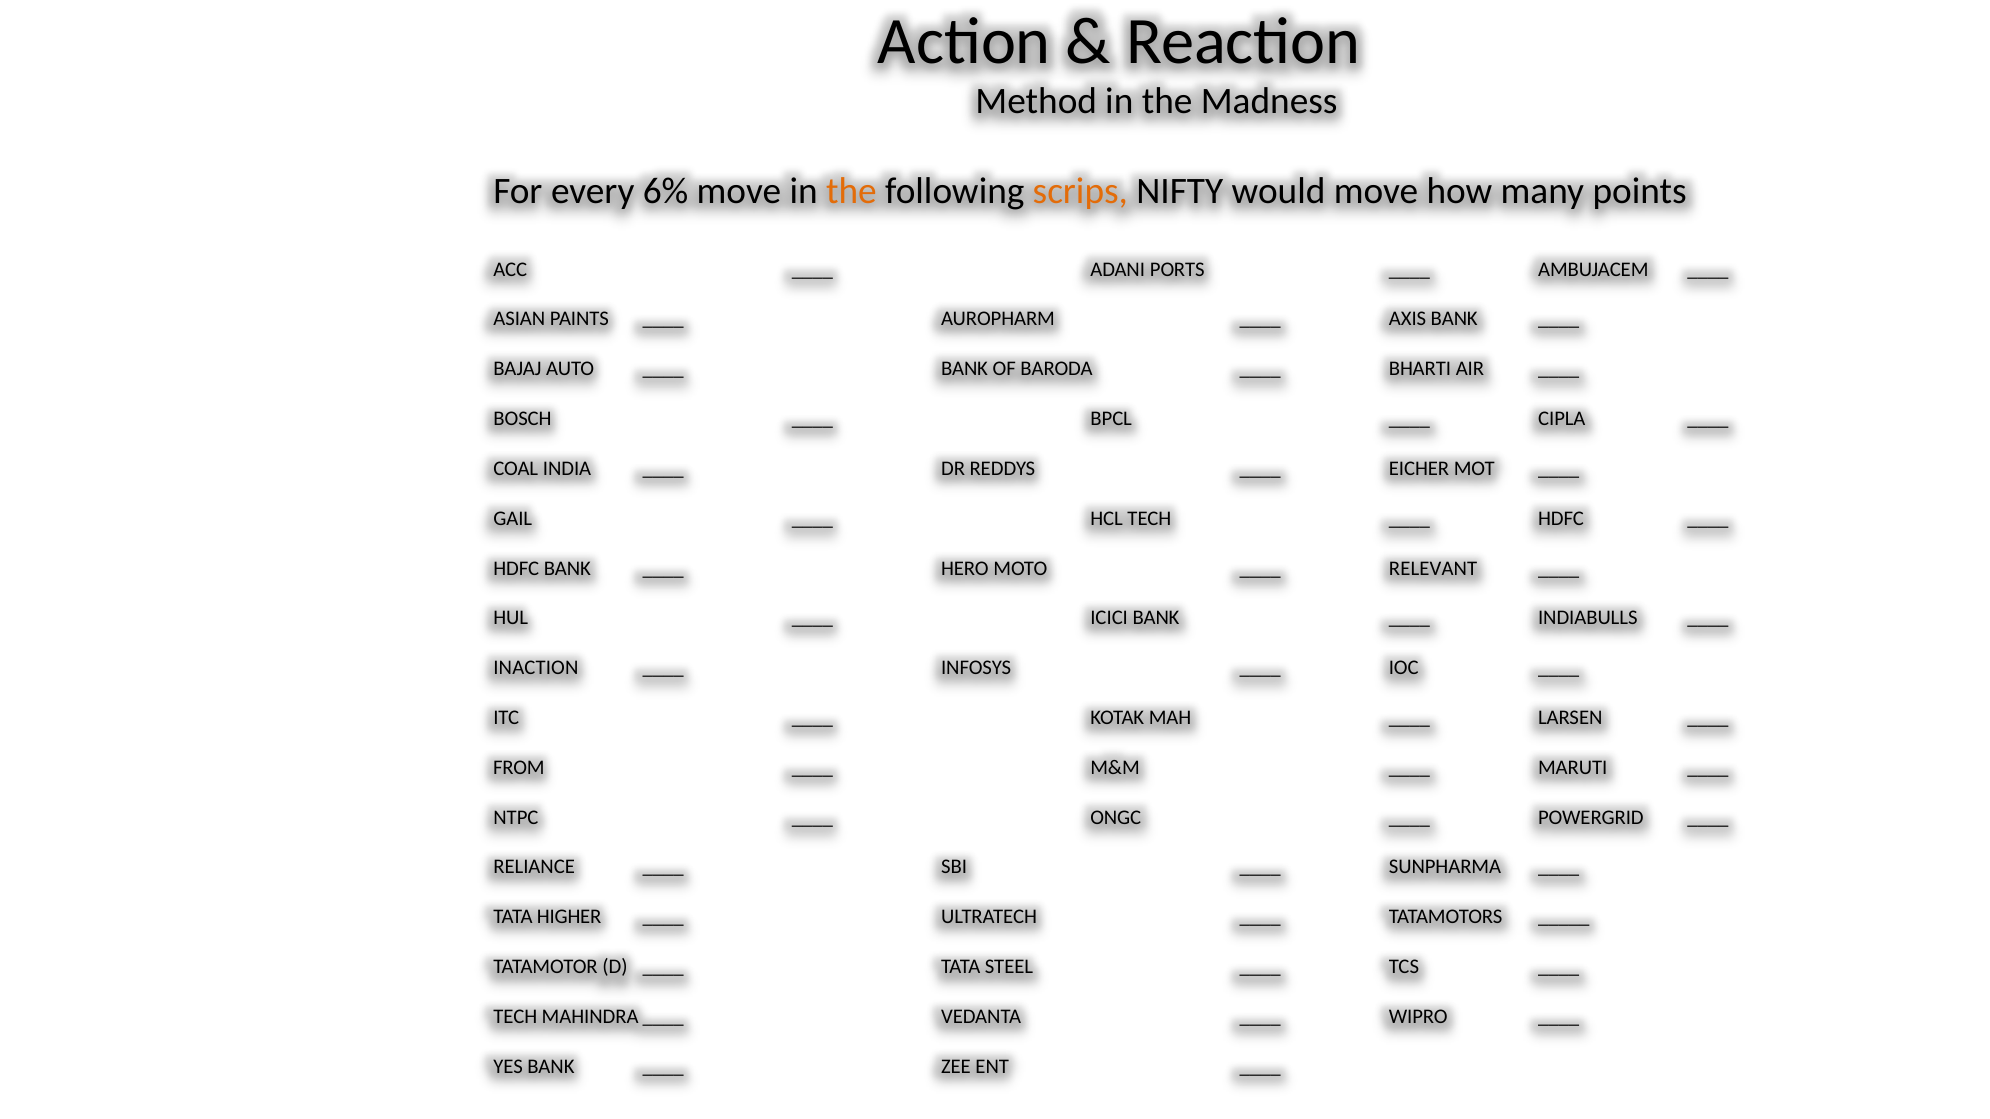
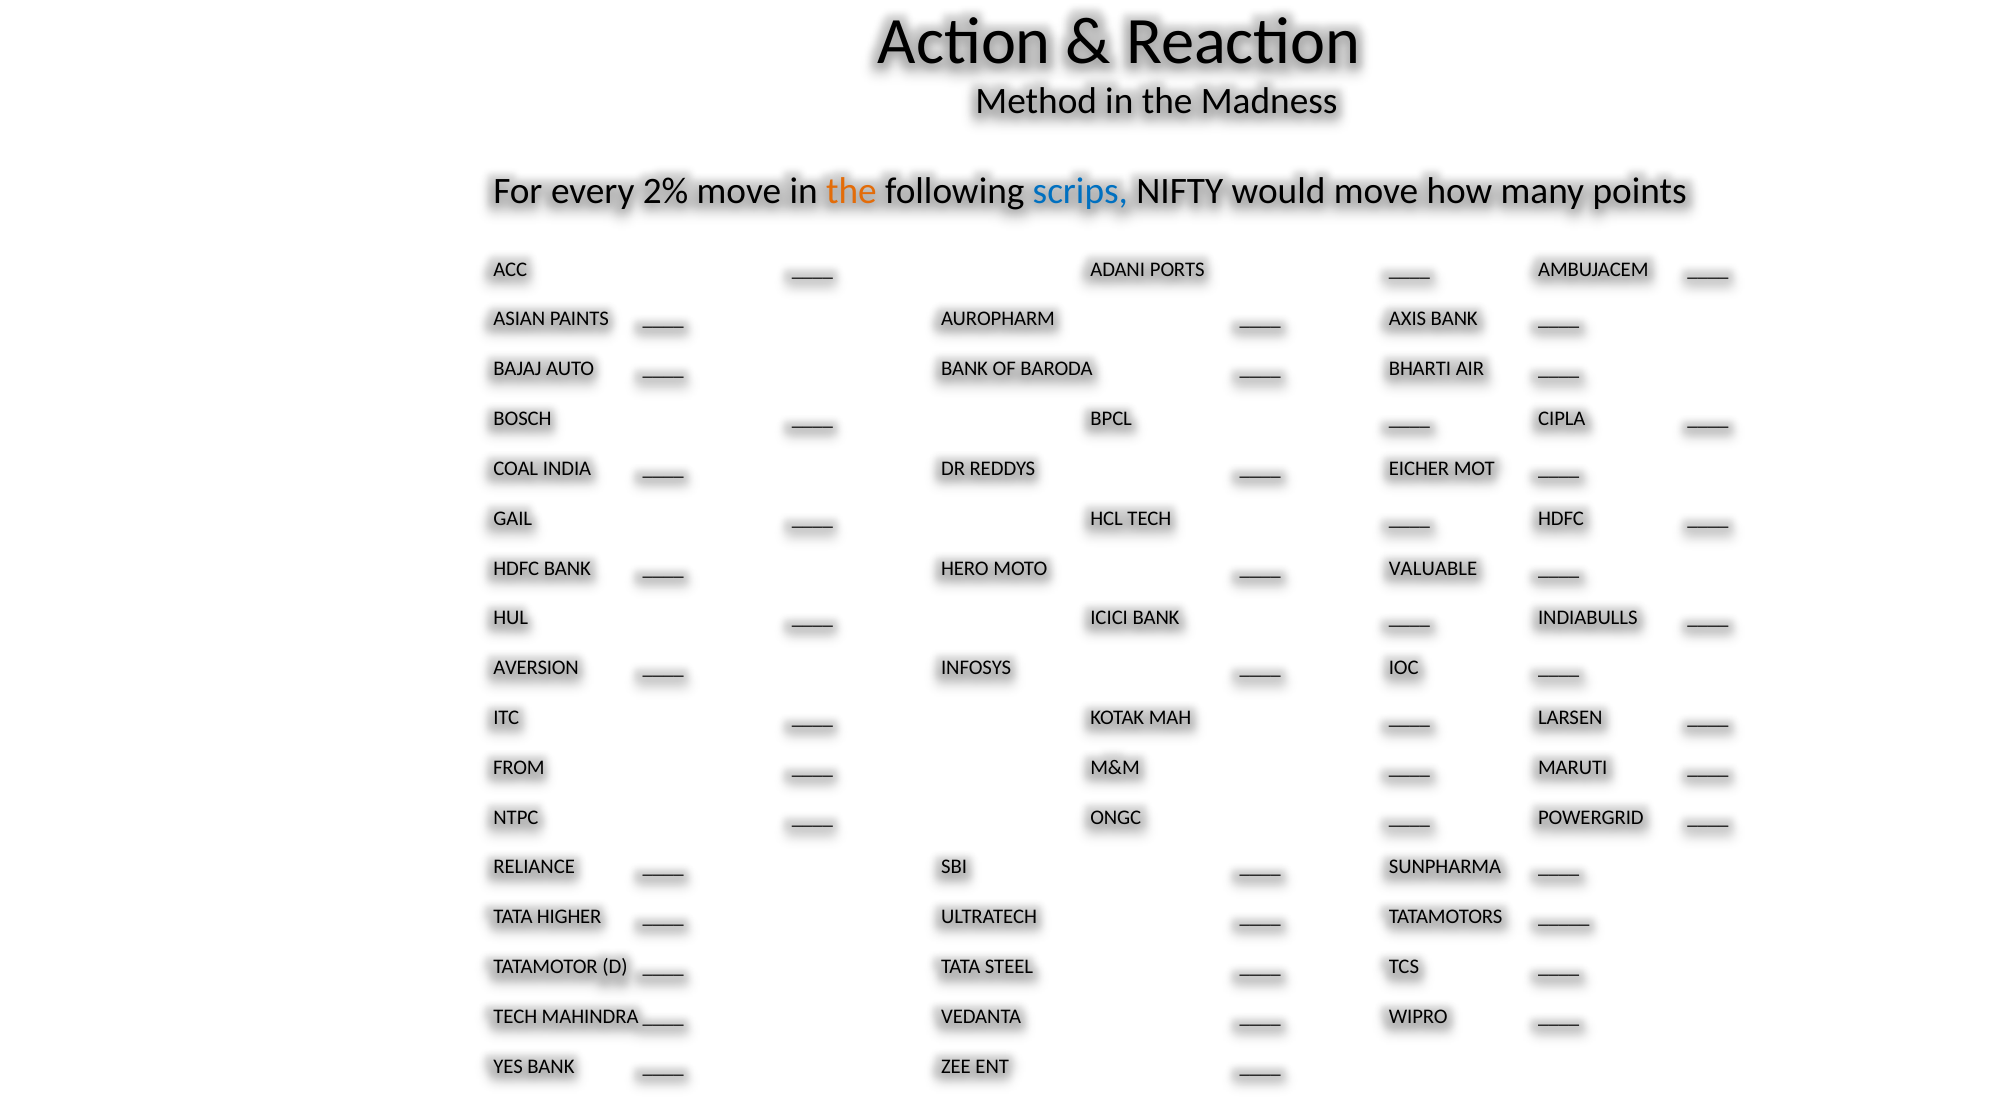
6%: 6% -> 2%
scrips colour: orange -> blue
RELEVANT: RELEVANT -> VALUABLE
INACTION: INACTION -> AVERSION
